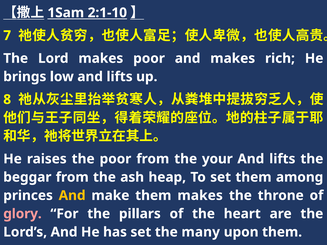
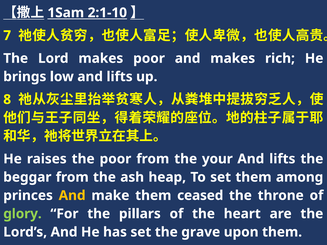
them makes: makes -> ceased
glory colour: pink -> light green
many: many -> grave
